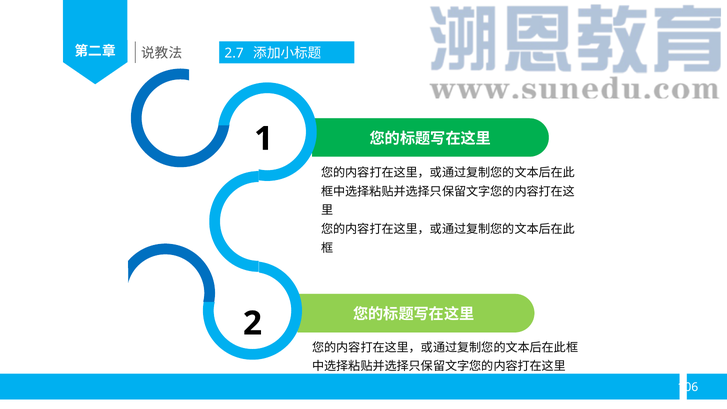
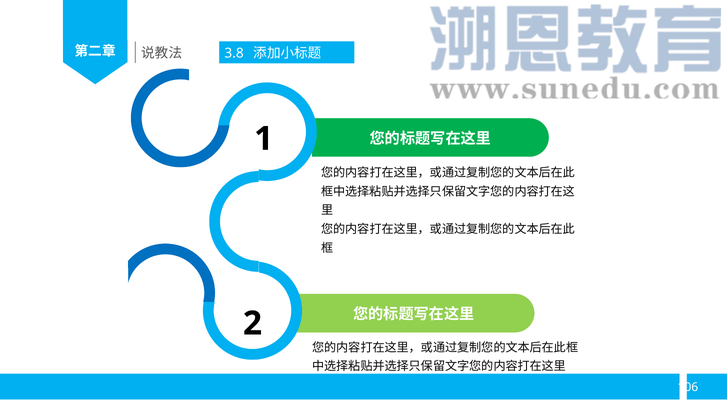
2.7: 2.7 -> 3.8
